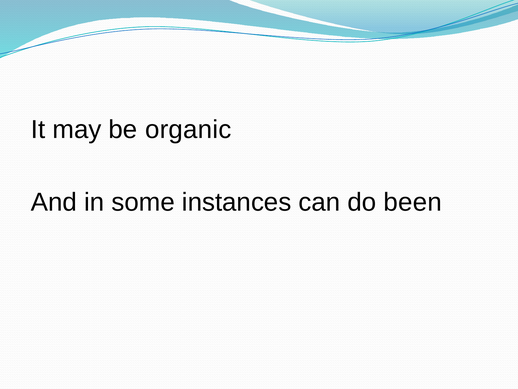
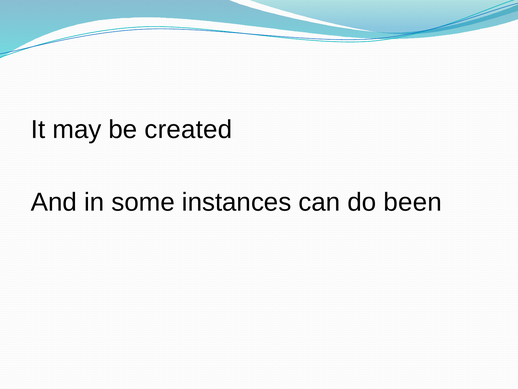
organic: organic -> created
